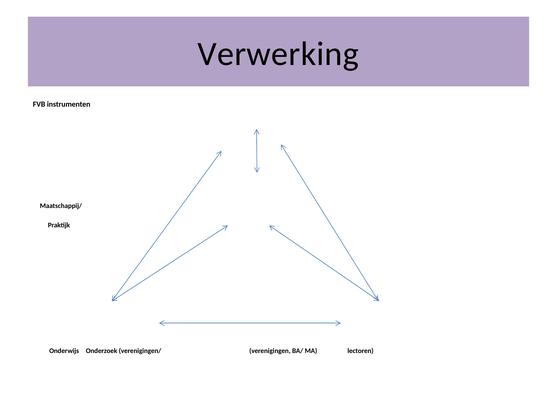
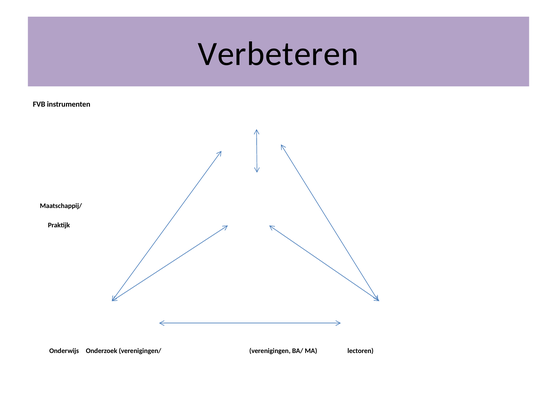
Verwerking: Verwerking -> Verbeteren
